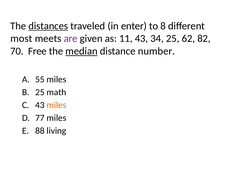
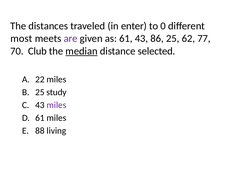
distances underline: present -> none
8: 8 -> 0
as 11: 11 -> 61
34: 34 -> 86
82: 82 -> 77
Free: Free -> Club
number: number -> selected
55: 55 -> 22
math: math -> study
miles at (56, 105) colour: orange -> purple
77 at (40, 118): 77 -> 61
